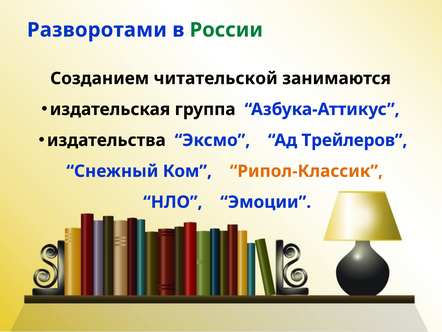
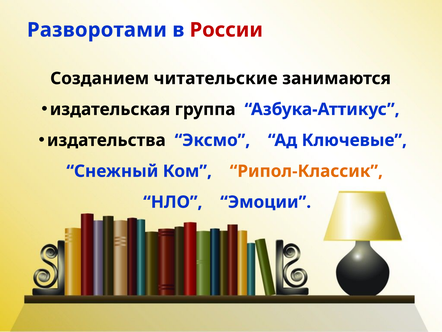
России colour: green -> red
читательской: читательской -> читательские
Трейлеров: Трейлеров -> Ключевые
